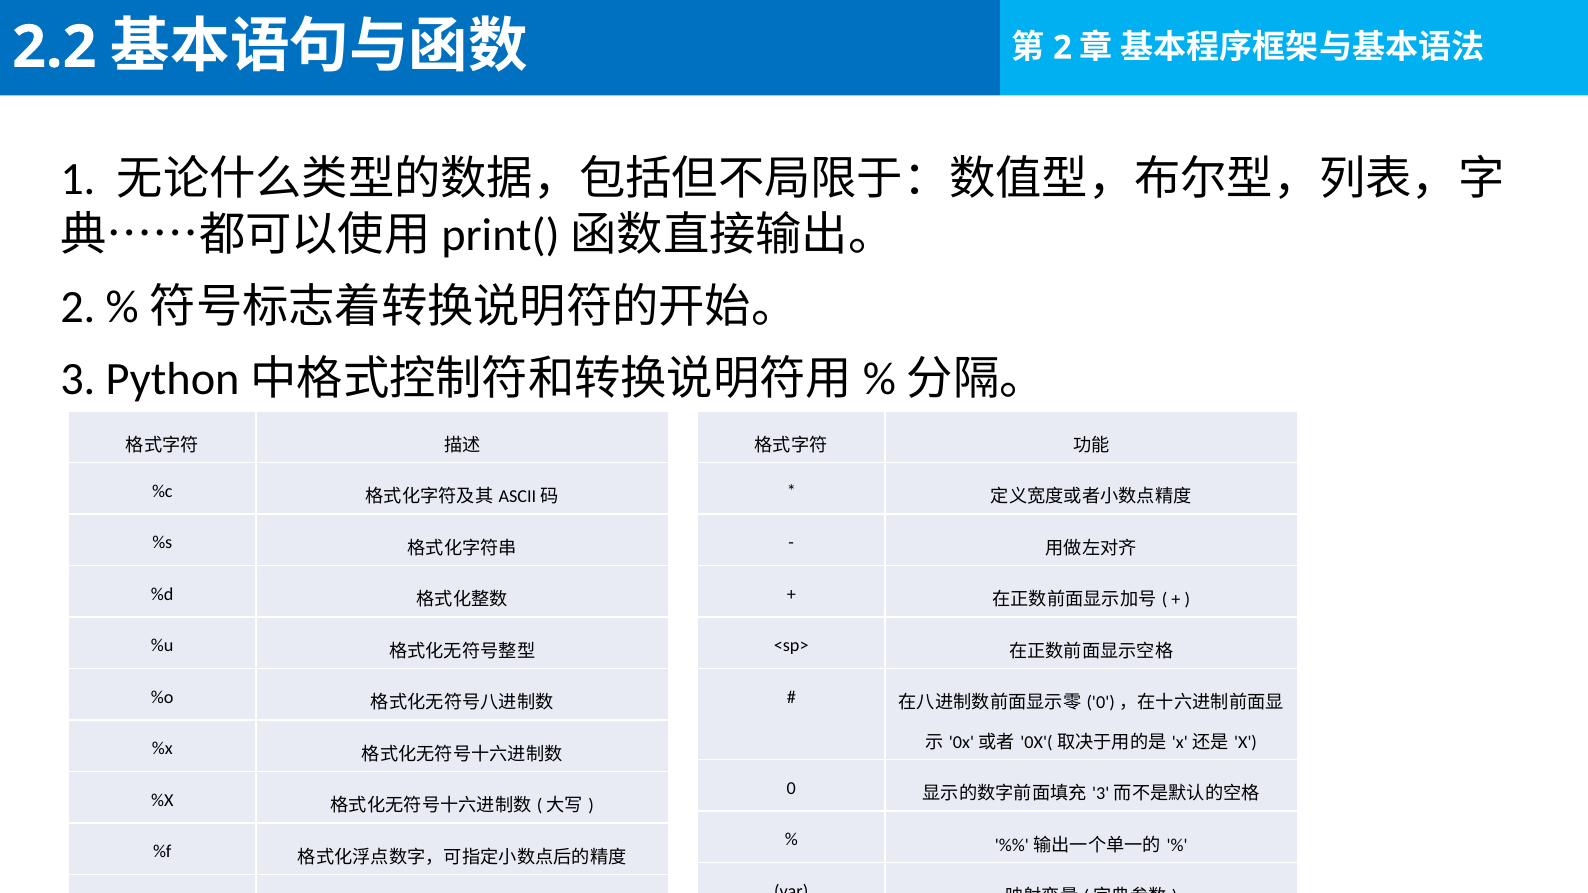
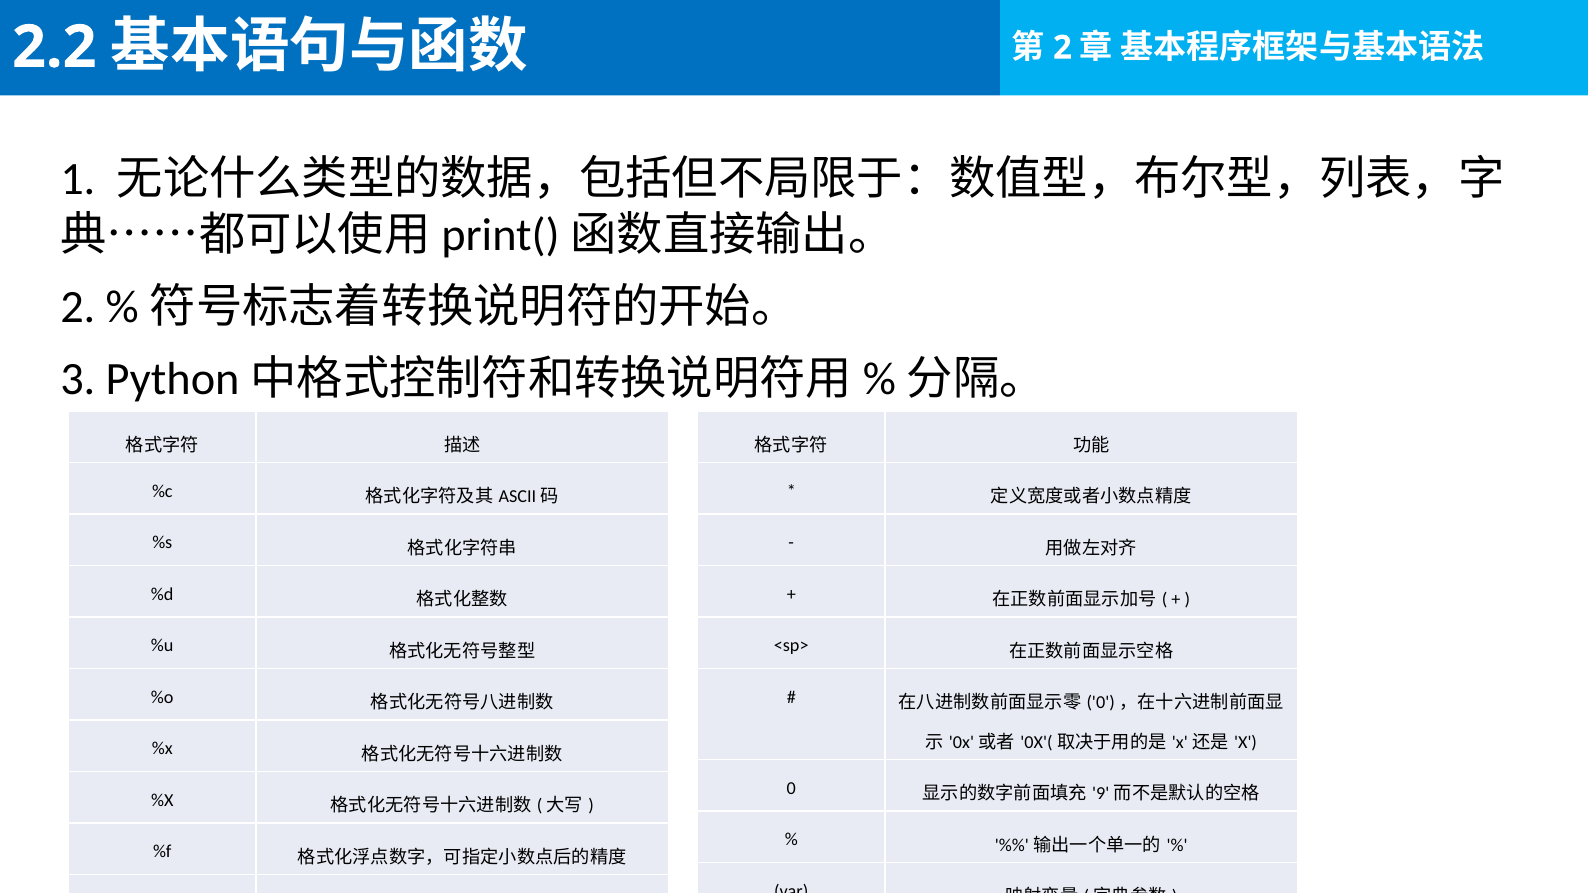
3 at (1101, 794): 3 -> 9
